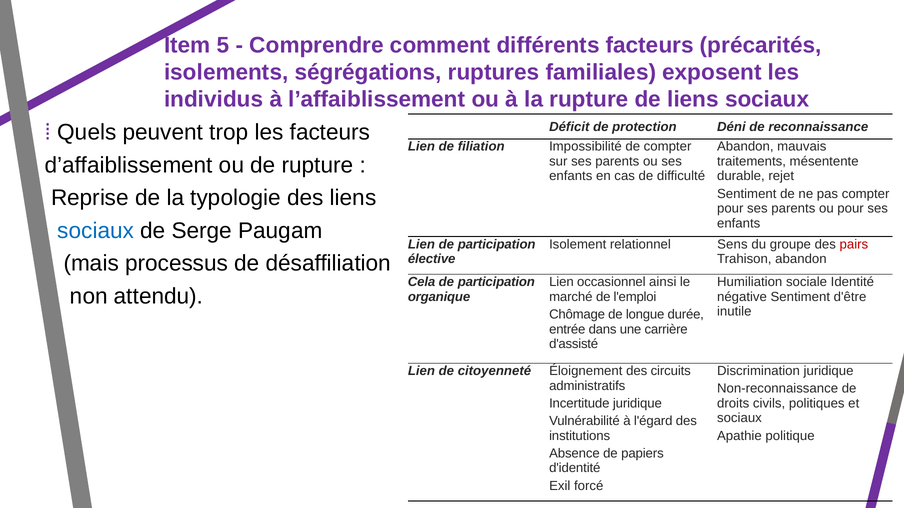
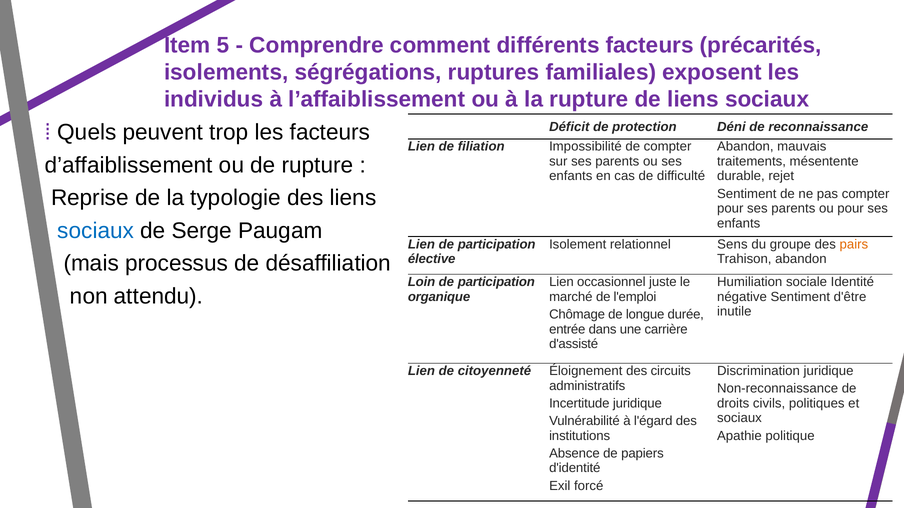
pairs colour: red -> orange
Cela: Cela -> Loin
ainsi: ainsi -> juste
